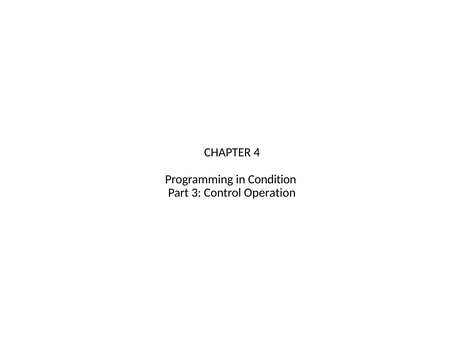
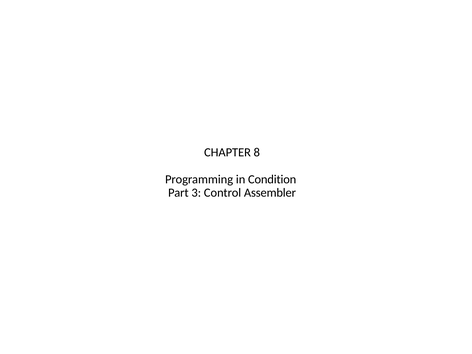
4: 4 -> 8
Operation: Operation -> Assembler
